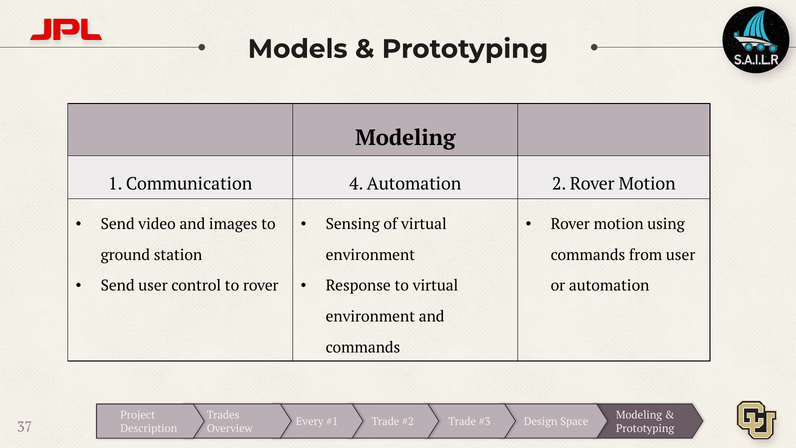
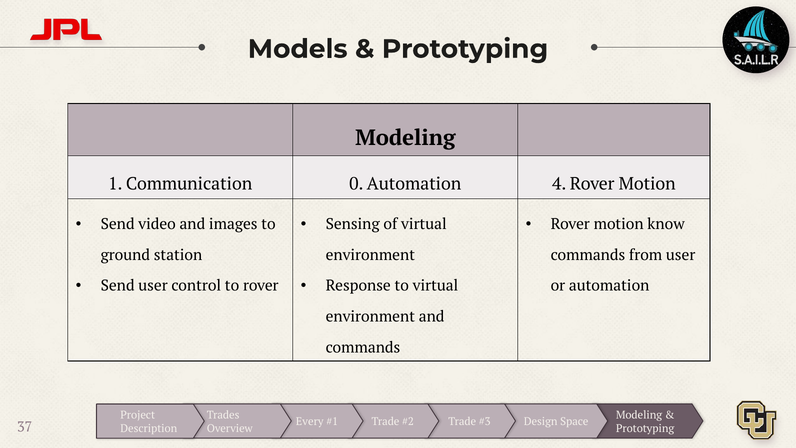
4: 4 -> 0
2: 2 -> 4
using: using -> know
